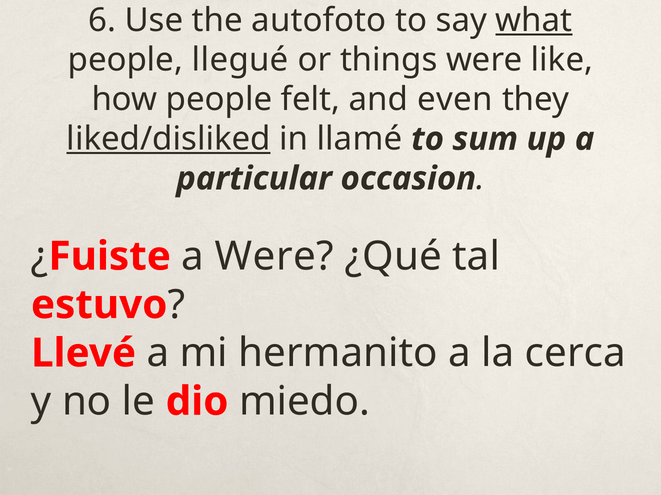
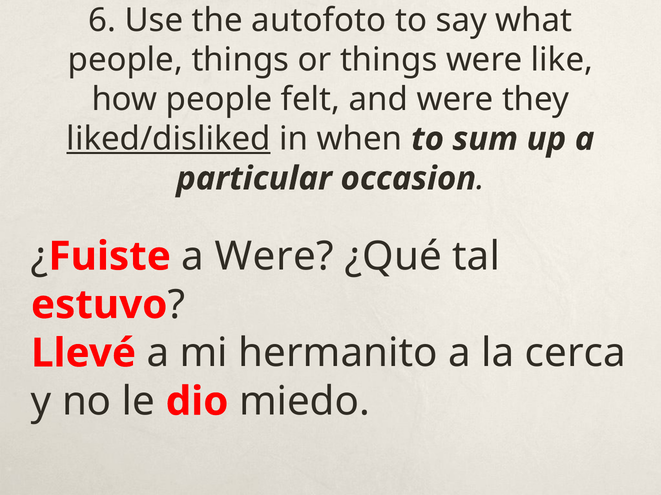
what underline: present -> none
people llegué: llegué -> things
and even: even -> were
llamé: llamé -> when
